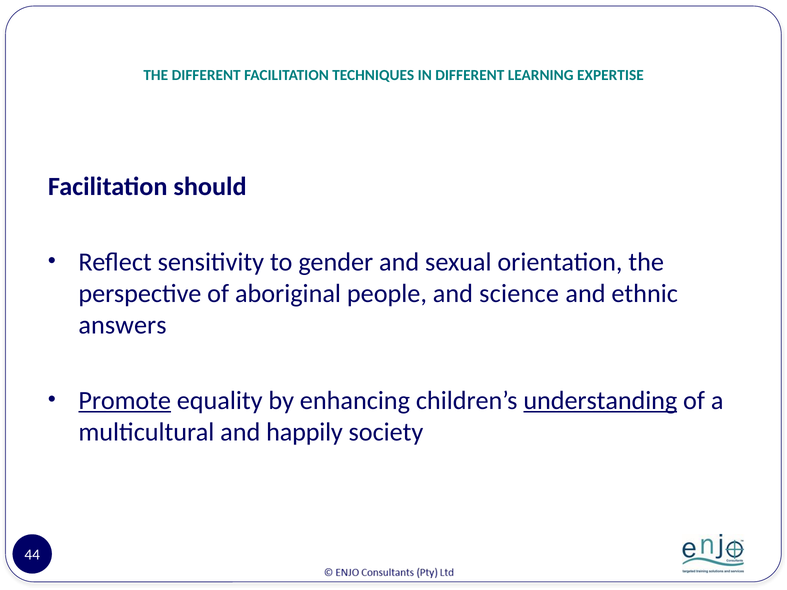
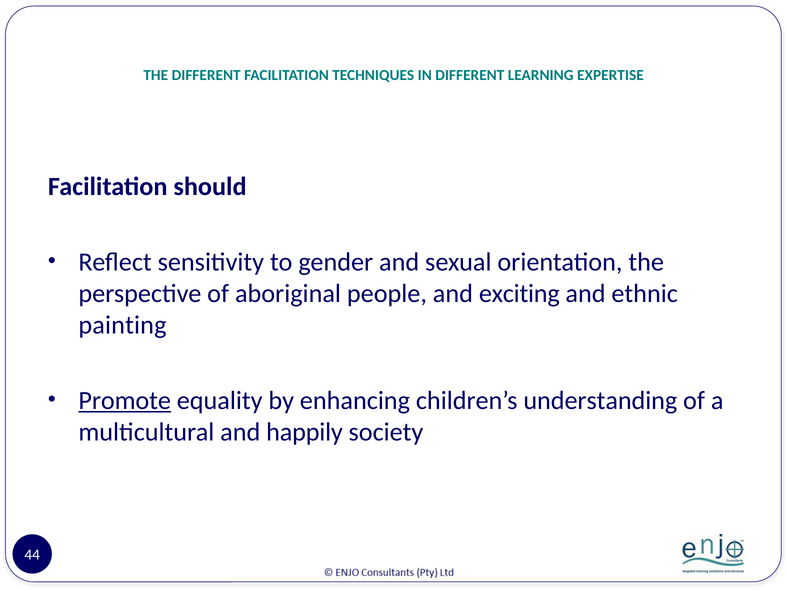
science: science -> exciting
answers: answers -> painting
understanding underline: present -> none
